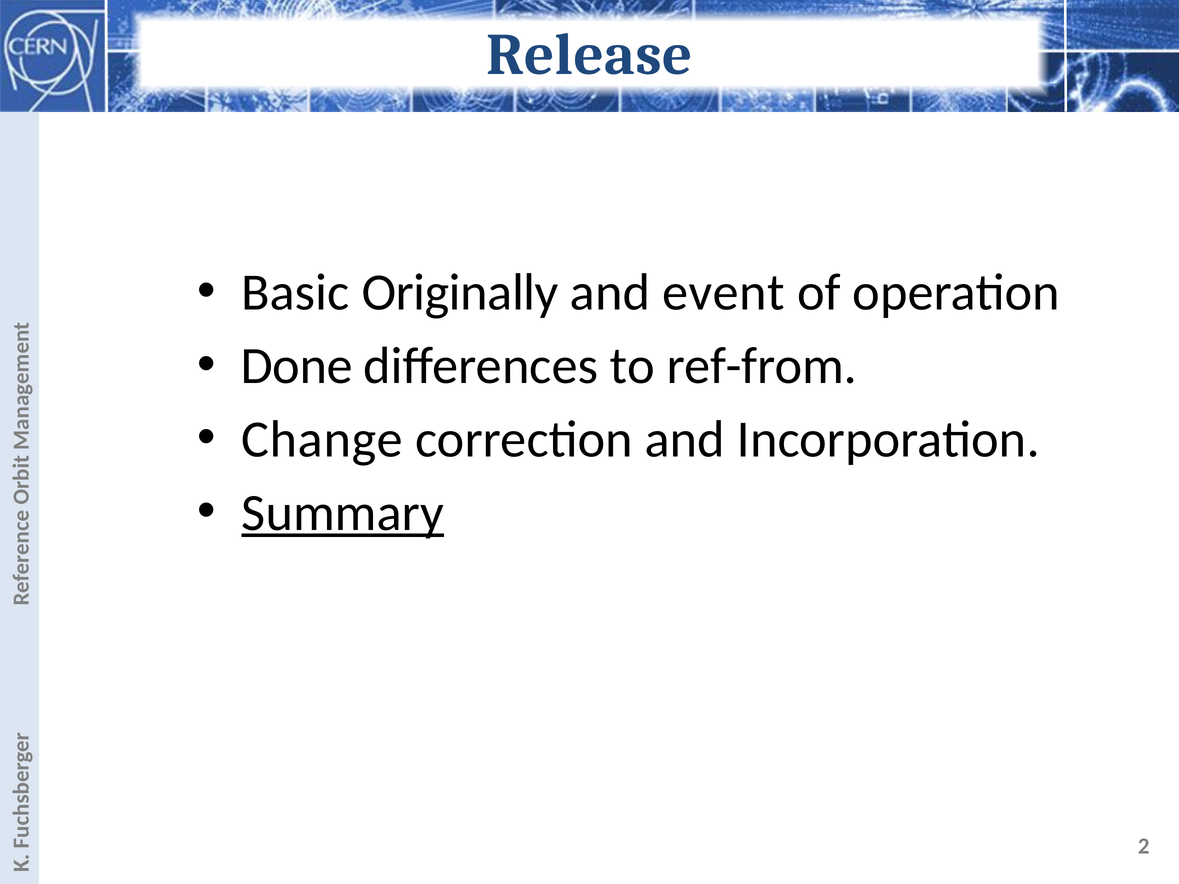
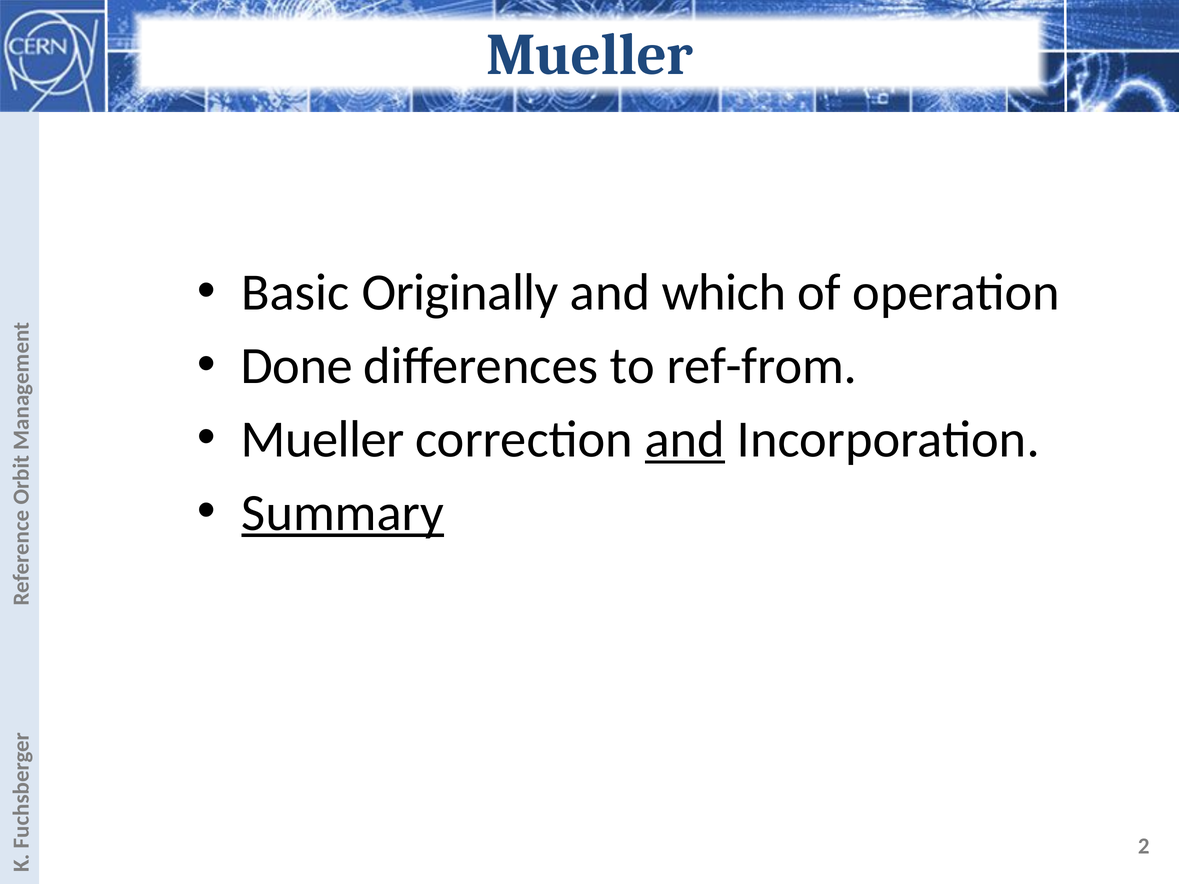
Release at (589, 55): Release -> Mueller
event: event -> which
Change at (322, 440): Change -> Mueller
and at (685, 440) underline: none -> present
